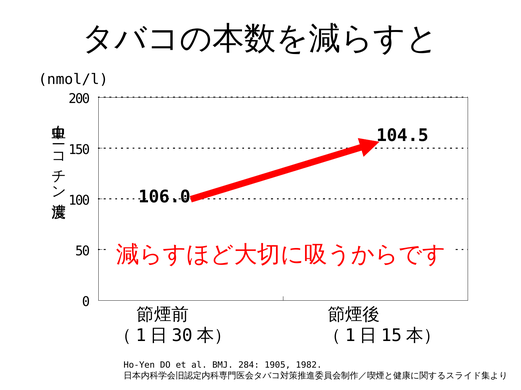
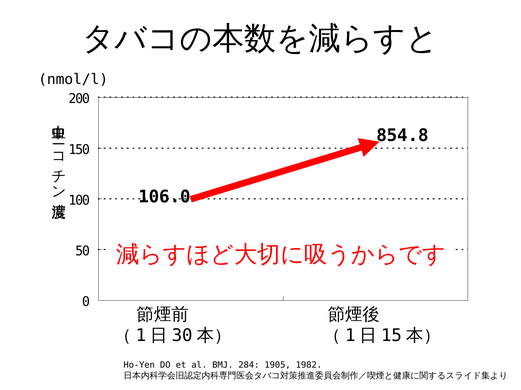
104.5: 104.5 -> 854.8
